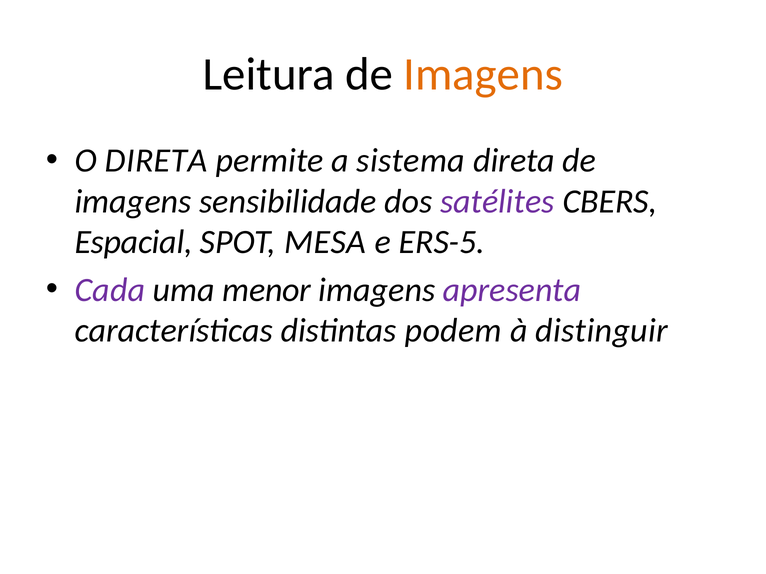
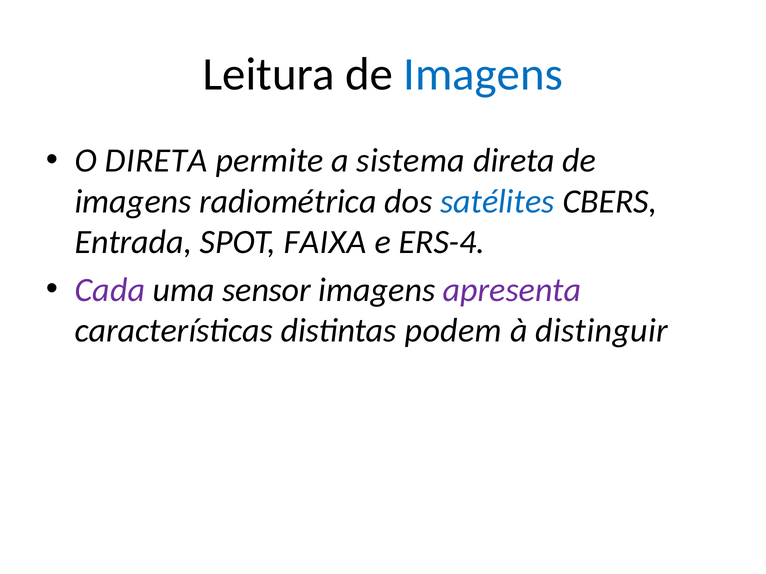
Imagens at (483, 74) colour: orange -> blue
sensibilidade: sensibilidade -> radiométrica
satélites colour: purple -> blue
Espacial: Espacial -> Entrada
MESA: MESA -> FAIXA
ERS-5: ERS-5 -> ERS-4
menor: menor -> sensor
